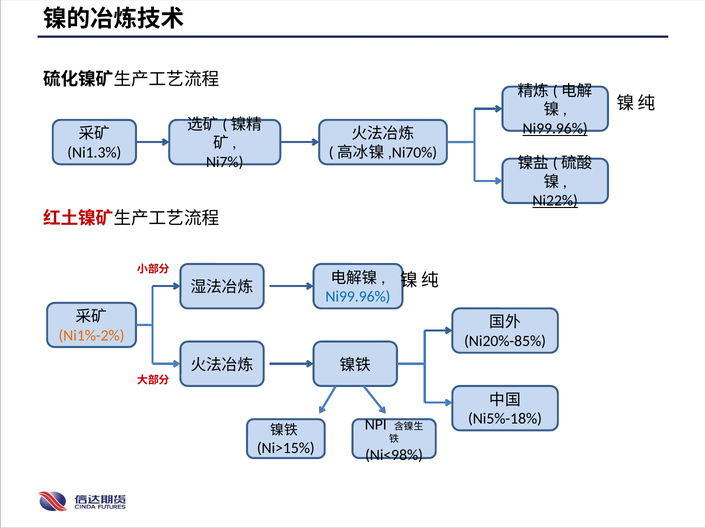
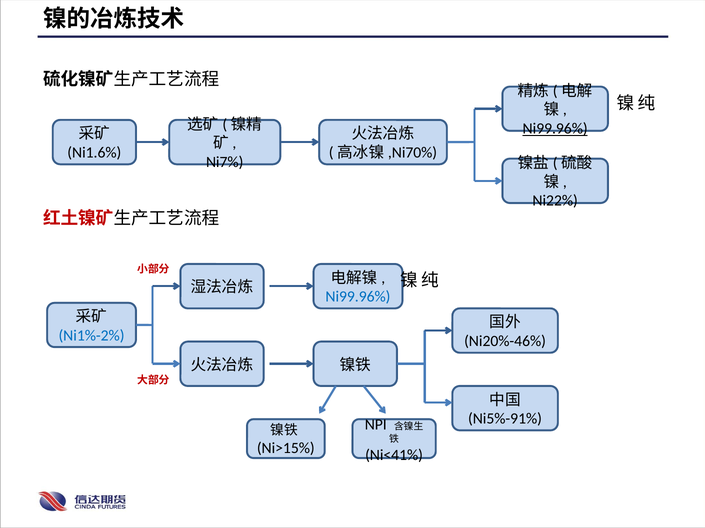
Ni1.3%: Ni1.3% -> Ni1.6%
Ni22% underline: present -> none
Ni1%-2% colour: orange -> blue
Ni20%-85%: Ni20%-85% -> Ni20%-46%
Ni5%-18%: Ni5%-18% -> Ni5%-91%
Ni<98%: Ni<98% -> Ni<41%
